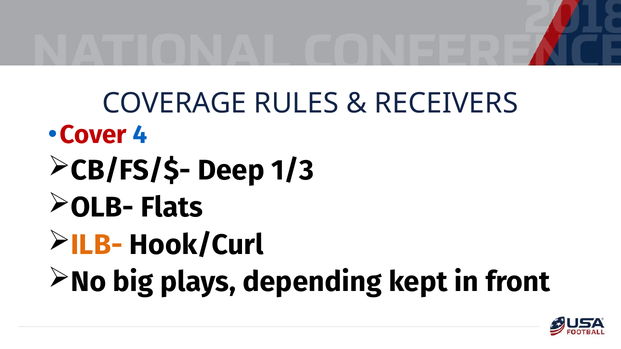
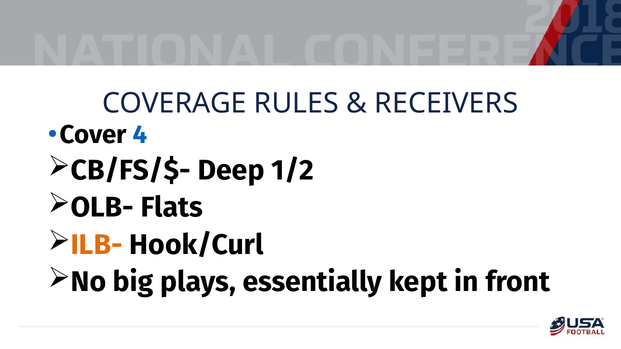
Cover colour: red -> black
1/3: 1/3 -> 1/2
depending: depending -> essentially
